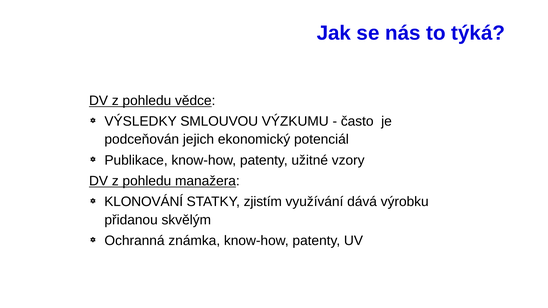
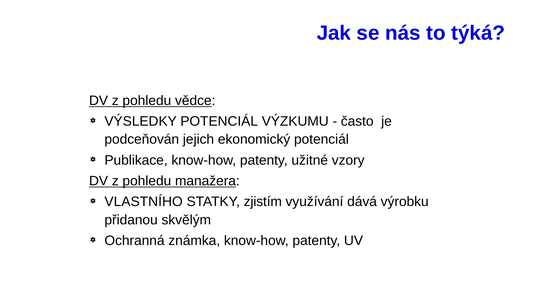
VÝSLEDKY SMLOUVOU: SMLOUVOU -> POTENCIÁL
KLONOVÁNÍ: KLONOVÁNÍ -> VLASTNÍHO
